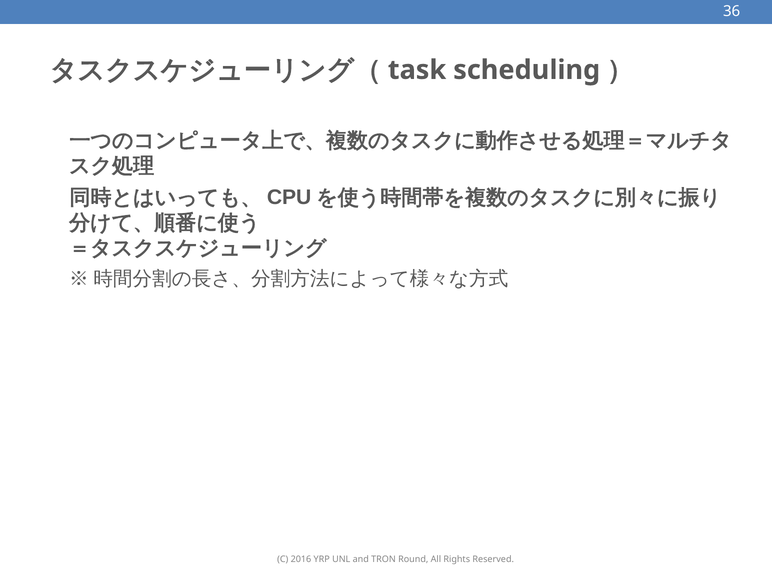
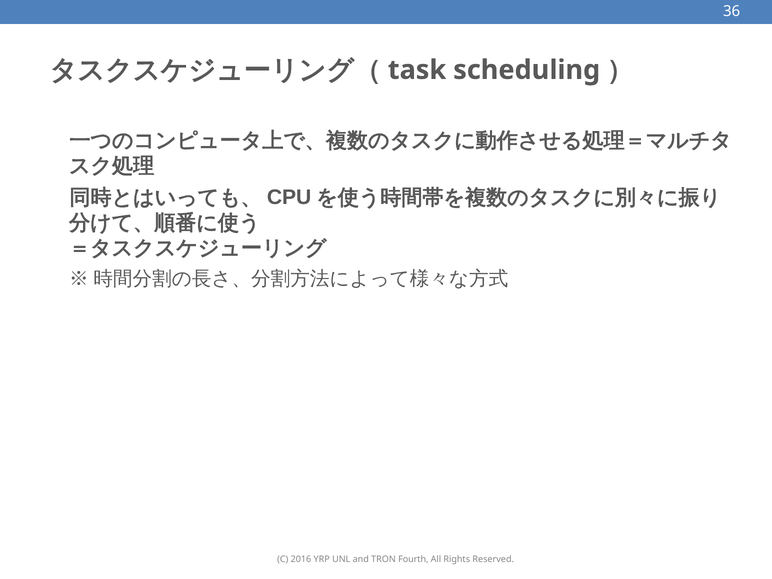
Round: Round -> Fourth
